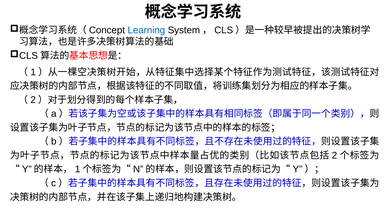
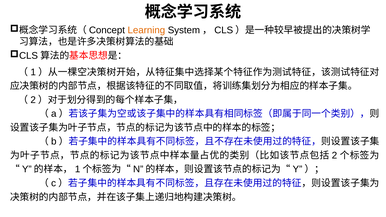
Learning colour: blue -> orange
